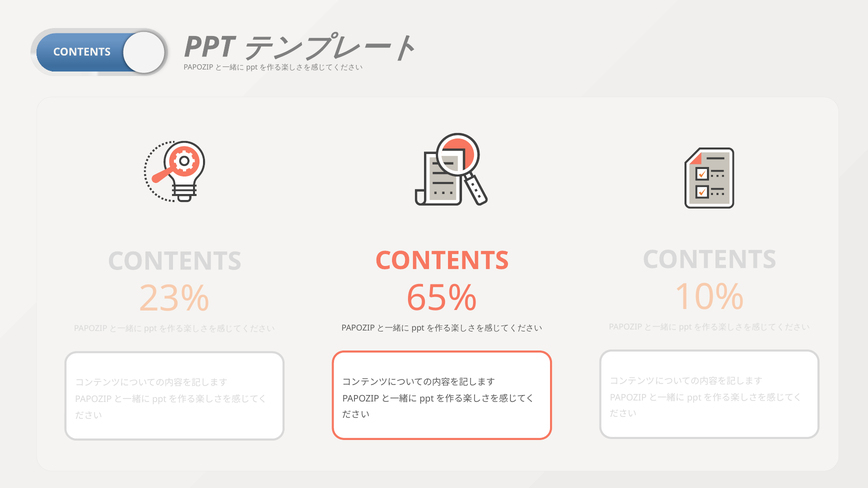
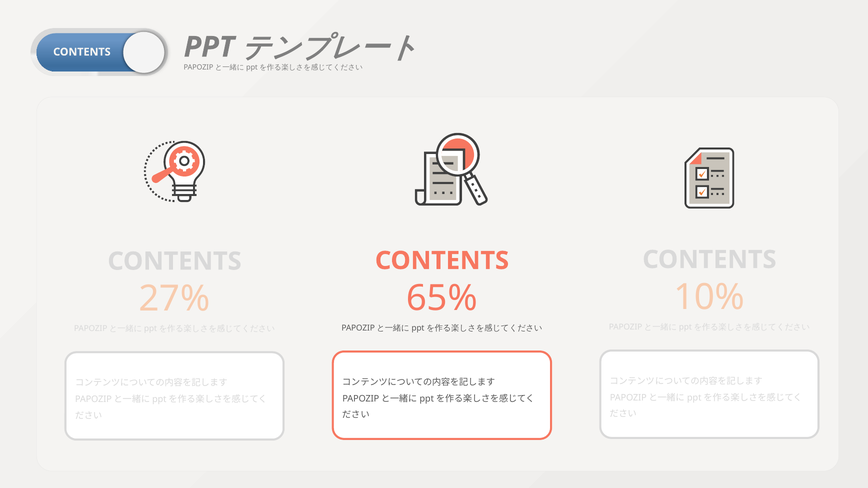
23%: 23% -> 27%
